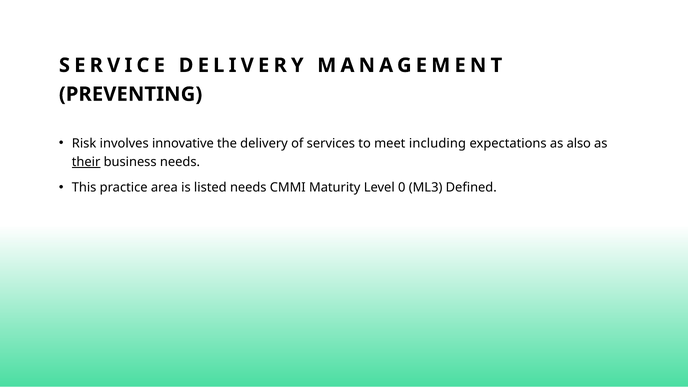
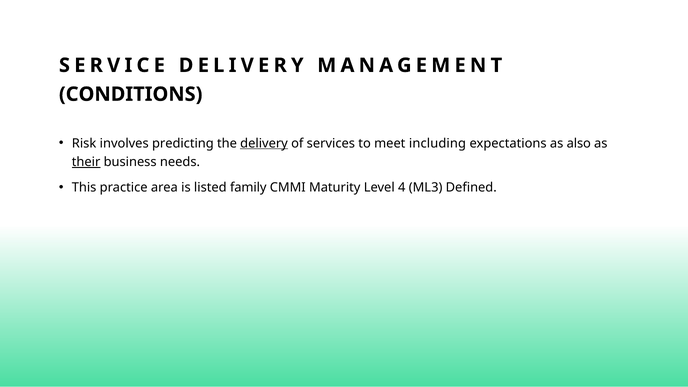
PREVENTING: PREVENTING -> CONDITIONS
innovative: innovative -> predicting
delivery at (264, 143) underline: none -> present
listed needs: needs -> family
0: 0 -> 4
